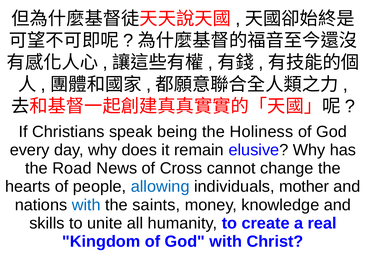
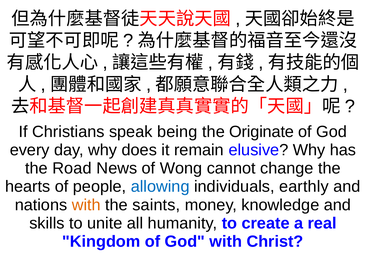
Holiness: Holiness -> Originate
Cross: Cross -> Wong
mother: mother -> earthly
with at (86, 205) colour: blue -> orange
